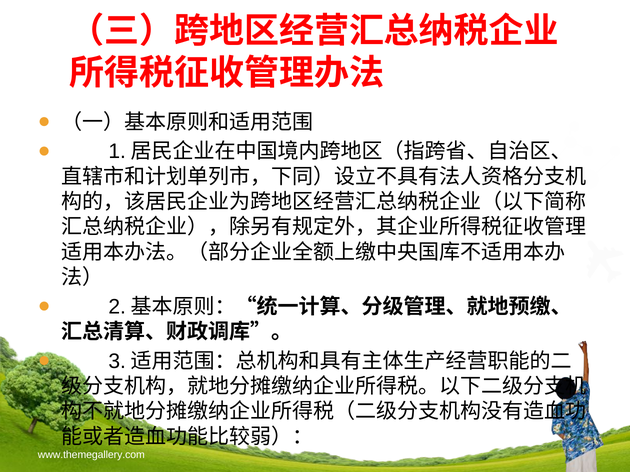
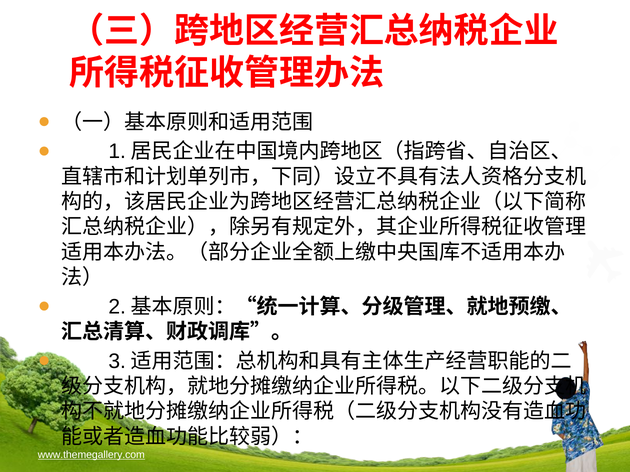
www.themegallery.com underline: none -> present
